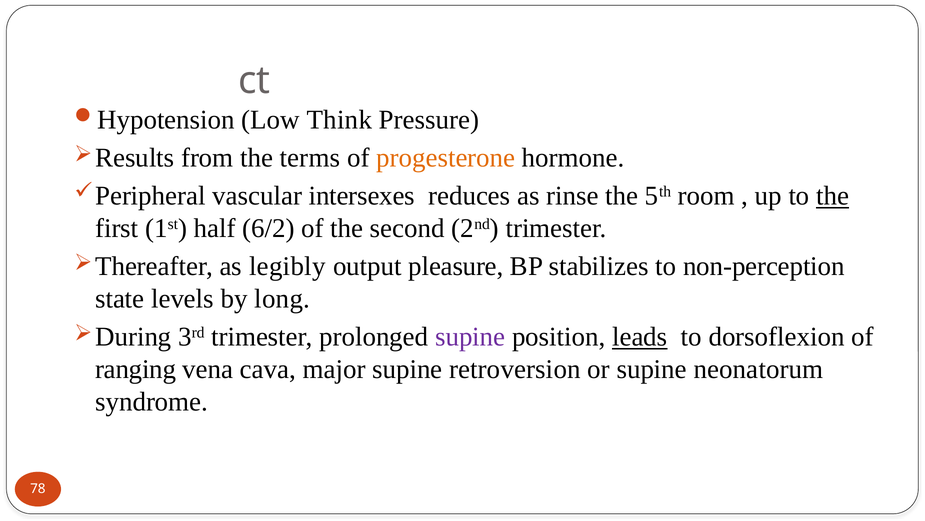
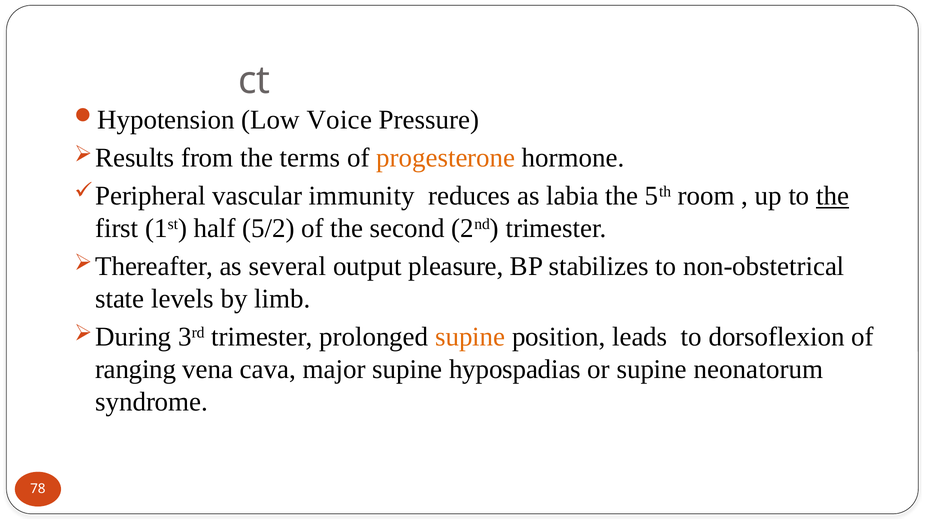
Think: Think -> Voice
intersexes: intersexes -> immunity
rinse: rinse -> labia
6/2: 6/2 -> 5/2
legibly: legibly -> several
non-perception: non-perception -> non-obstetrical
long: long -> limb
supine at (470, 337) colour: purple -> orange
leads underline: present -> none
retroversion: retroversion -> hypospadias
